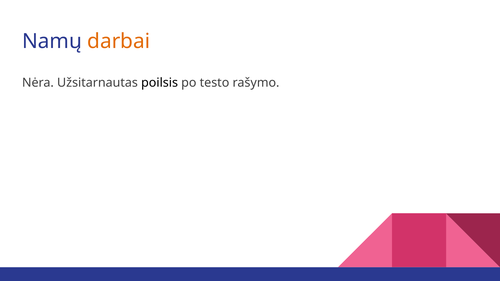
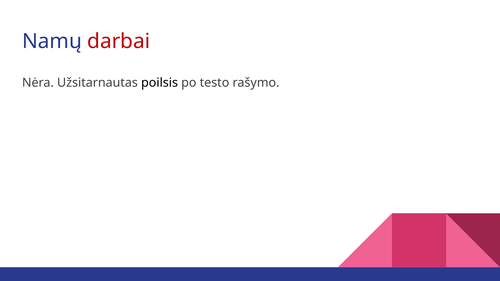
darbai colour: orange -> red
